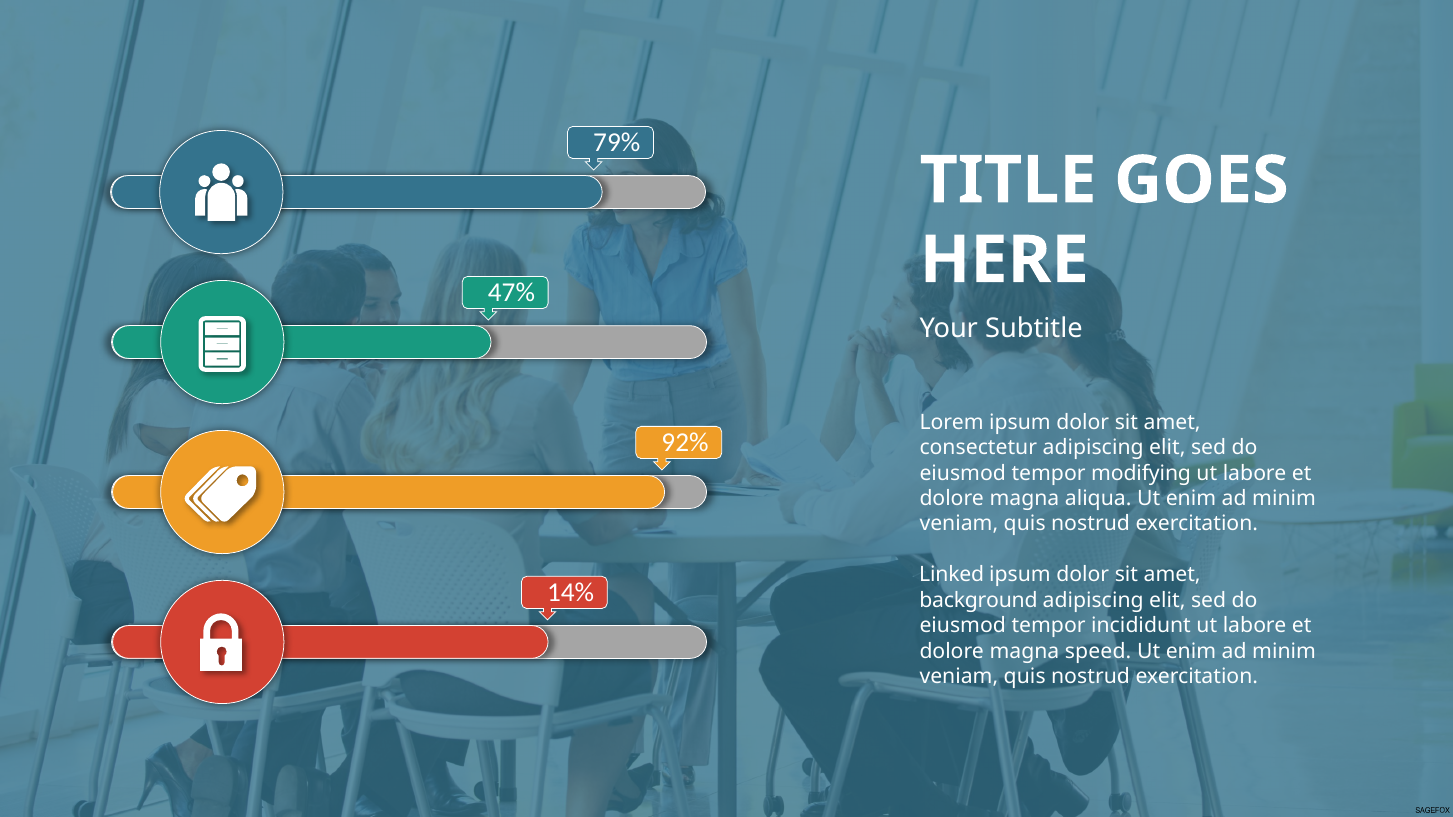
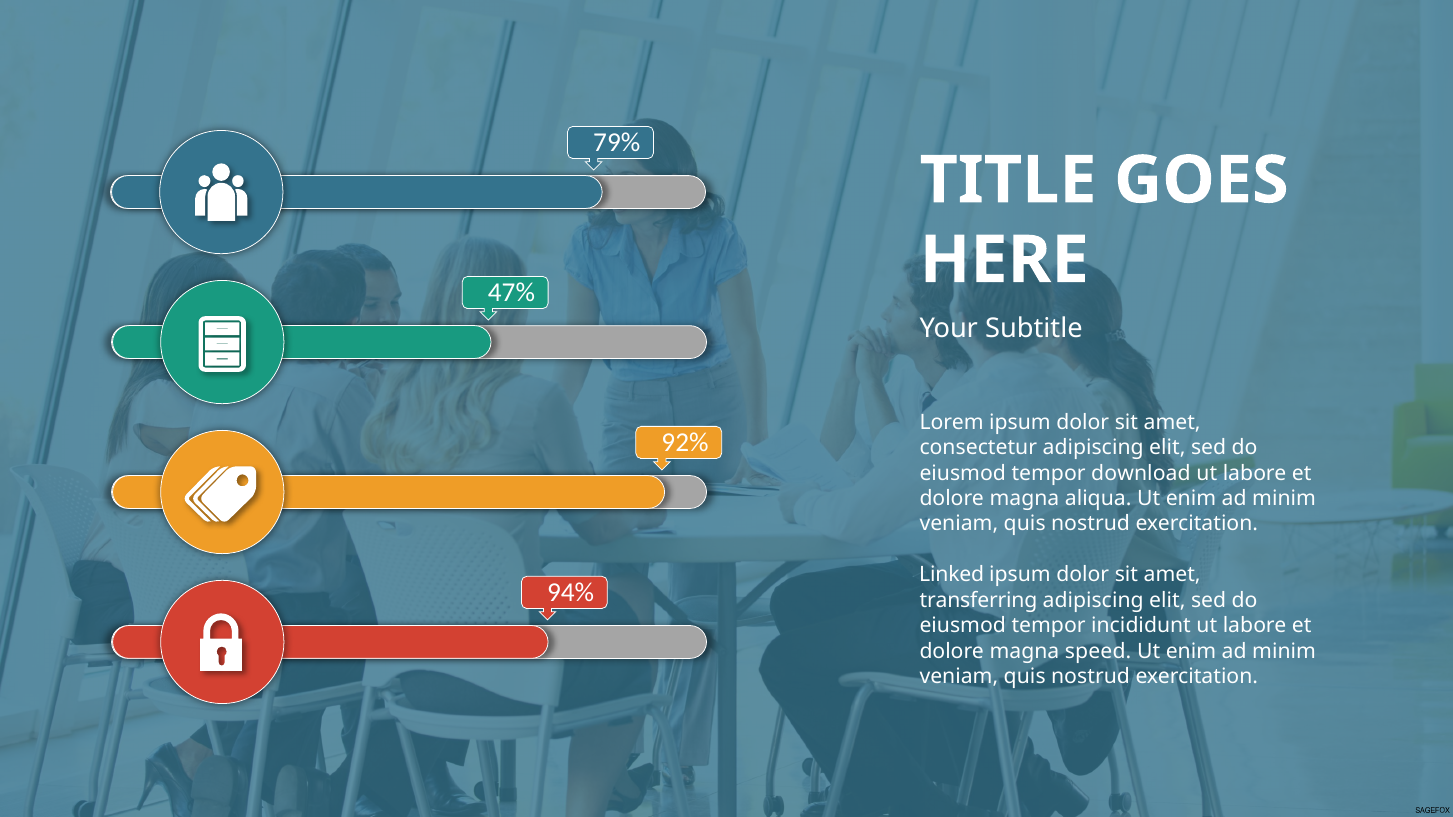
modifying: modifying -> download
14%: 14% -> 94%
background: background -> transferring
